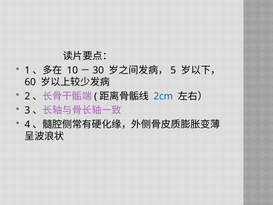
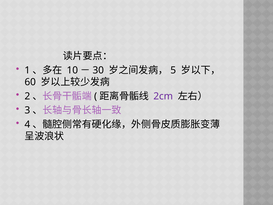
2cm colour: blue -> purple
